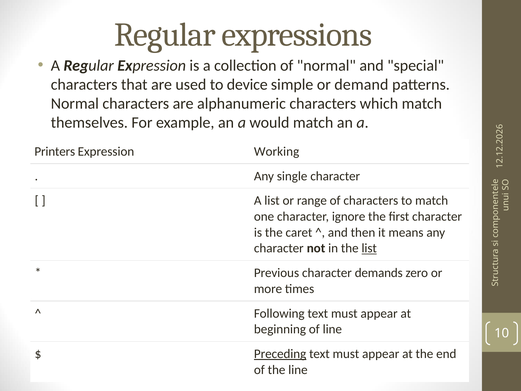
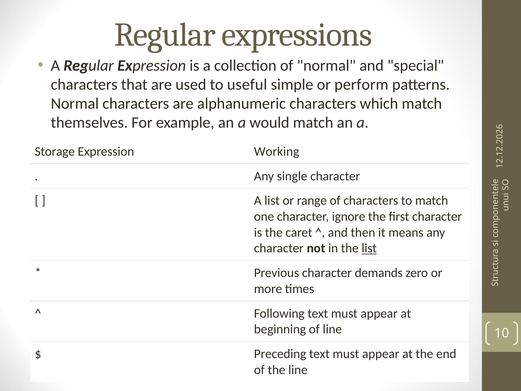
device: device -> useful
demand: demand -> perform
Printers: Printers -> Storage
Preceding underline: present -> none
